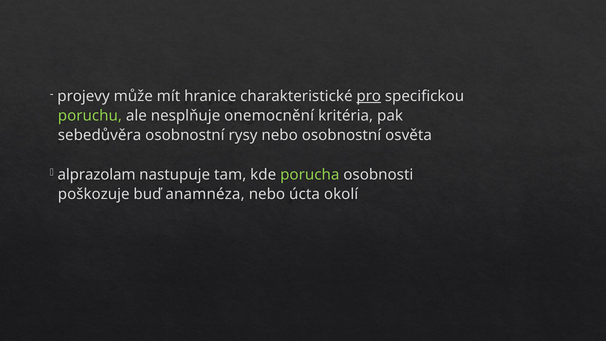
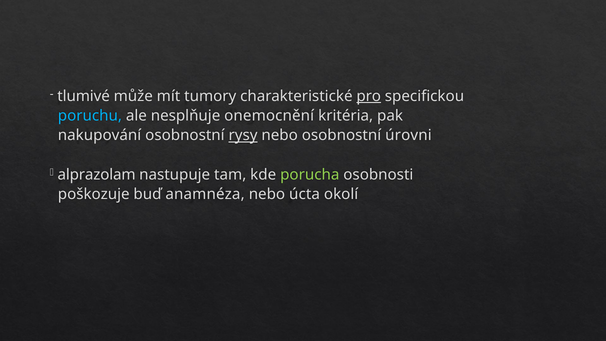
projevy: projevy -> tlumivé
hranice: hranice -> tumory
poruchu colour: light green -> light blue
sebedůvěra: sebedůvěra -> nakupování
rysy underline: none -> present
osvěta: osvěta -> úrovni
